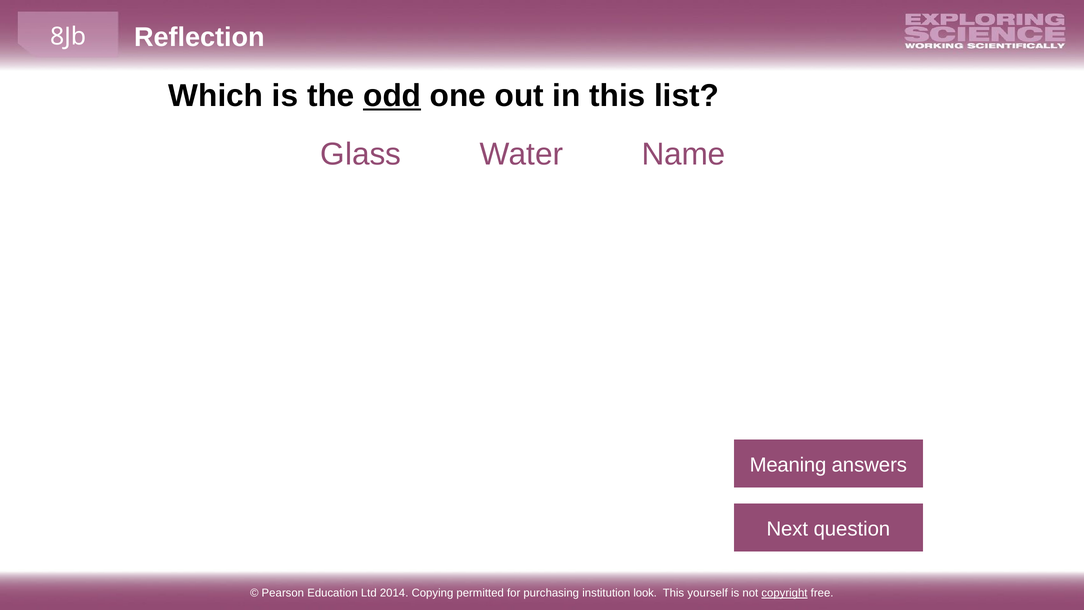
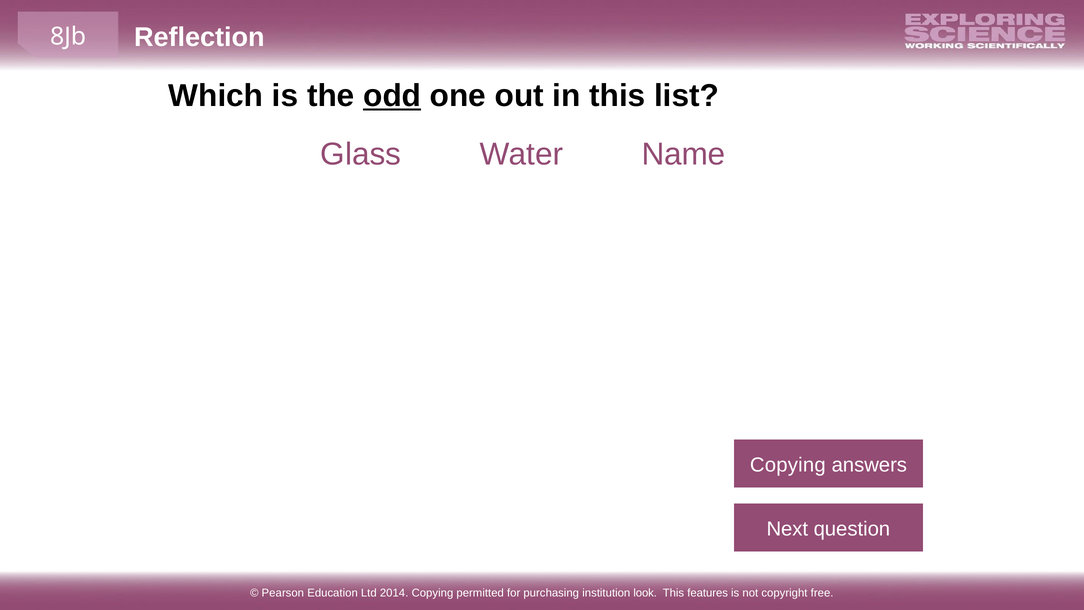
Meaning at (788, 465): Meaning -> Copying
yourself: yourself -> features
copyright underline: present -> none
